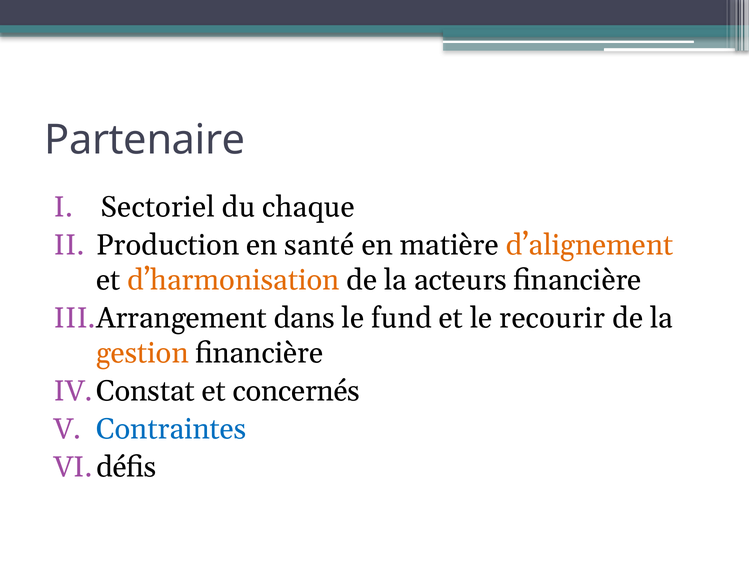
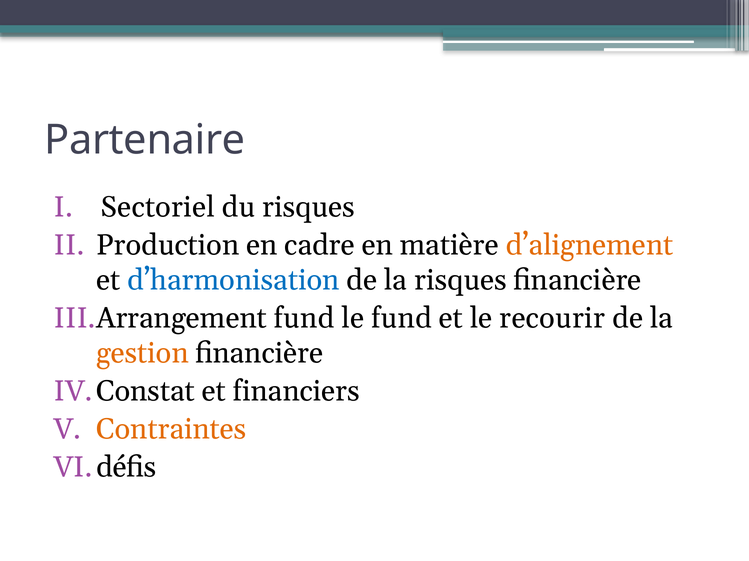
du chaque: chaque -> risques
santé: santé -> cadre
d’harmonisation colour: orange -> blue
la acteurs: acteurs -> risques
dans at (304, 319): dans -> fund
concernés: concernés -> financiers
Contraintes colour: blue -> orange
